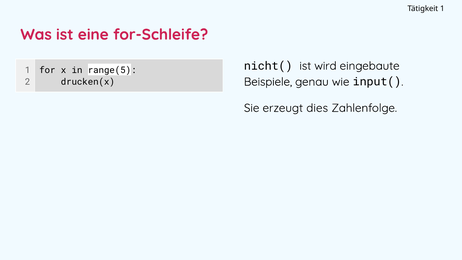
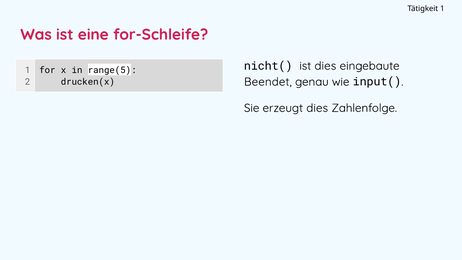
ist wird: wird -> dies
Beispiele: Beispiele -> Beendet
